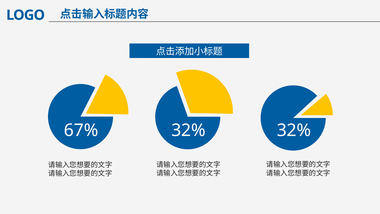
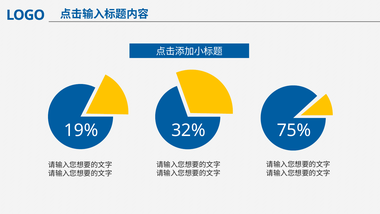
67%: 67% -> 19%
32% 32%: 32% -> 75%
